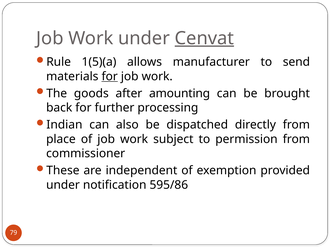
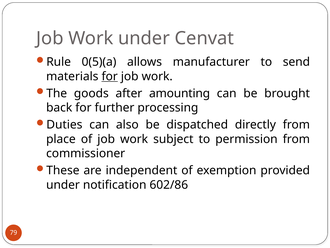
Cenvat underline: present -> none
1(5)(a: 1(5)(a -> 0(5)(a
Indian: Indian -> Duties
595/86: 595/86 -> 602/86
